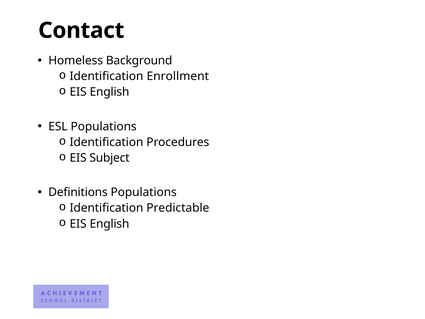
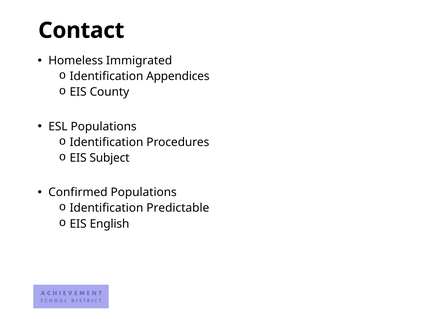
Background: Background -> Immigrated
Enrollment: Enrollment -> Appendices
English at (110, 92): English -> County
Definitions: Definitions -> Confirmed
